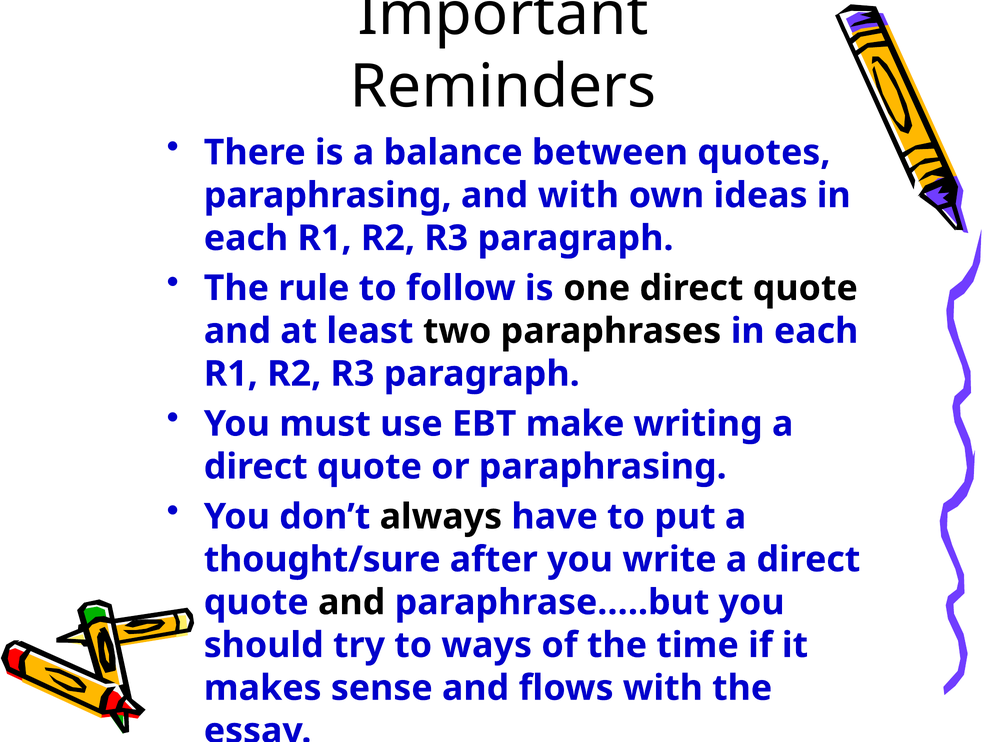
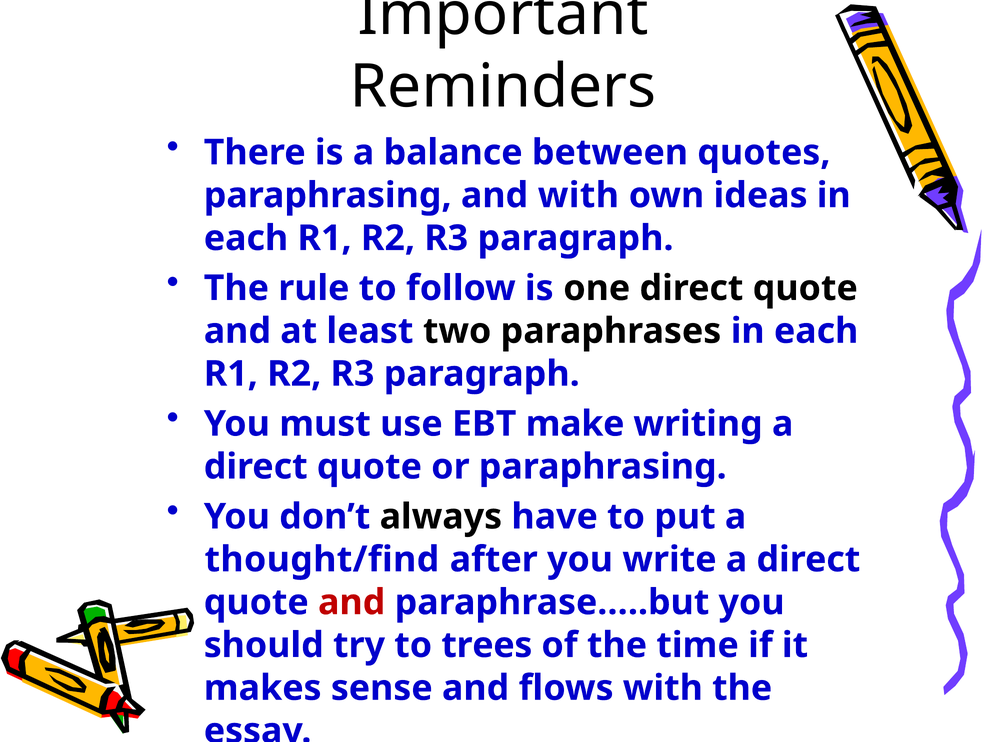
thought/sure: thought/sure -> thought/find
and at (352, 603) colour: black -> red
ways: ways -> trees
